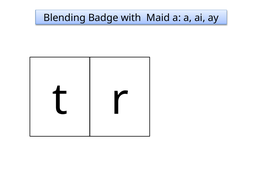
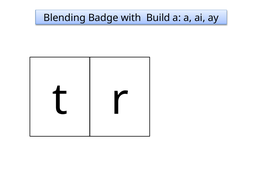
Maid: Maid -> Build
